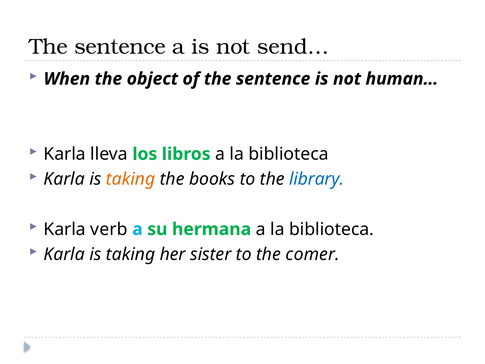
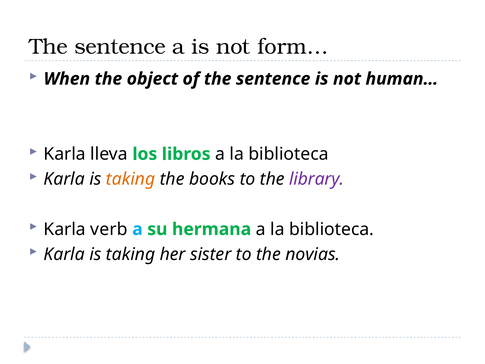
send…: send… -> form…
library colour: blue -> purple
comer: comer -> novias
